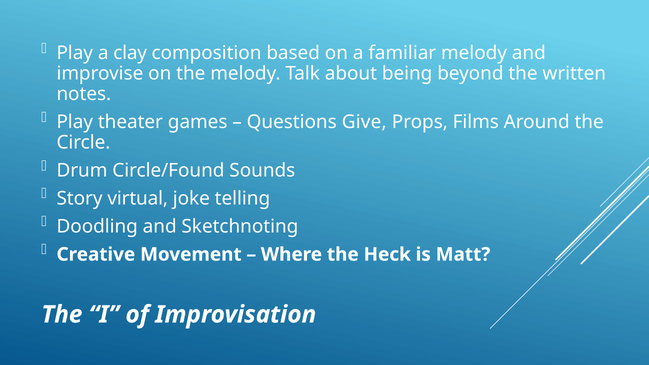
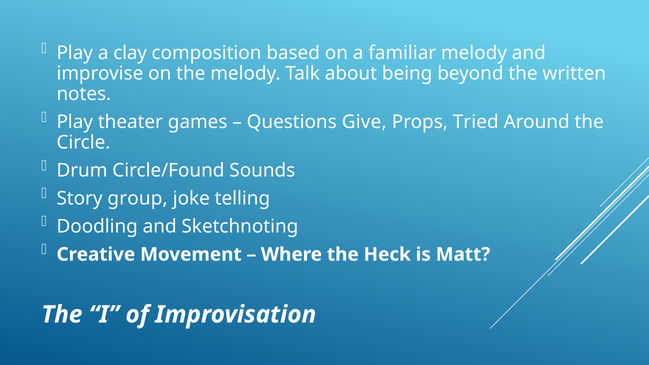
Films: Films -> Tried
virtual: virtual -> group
